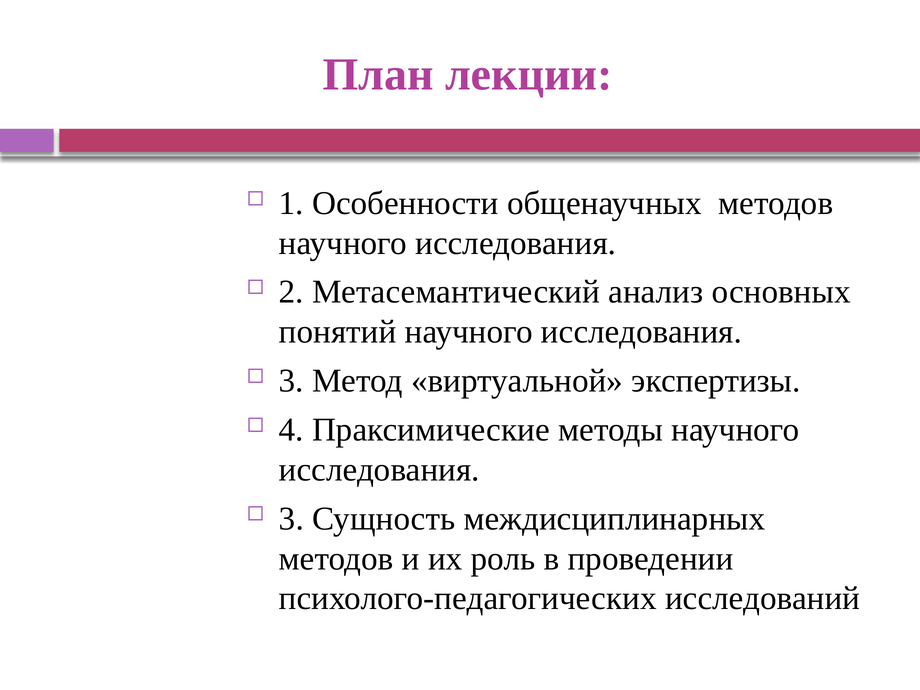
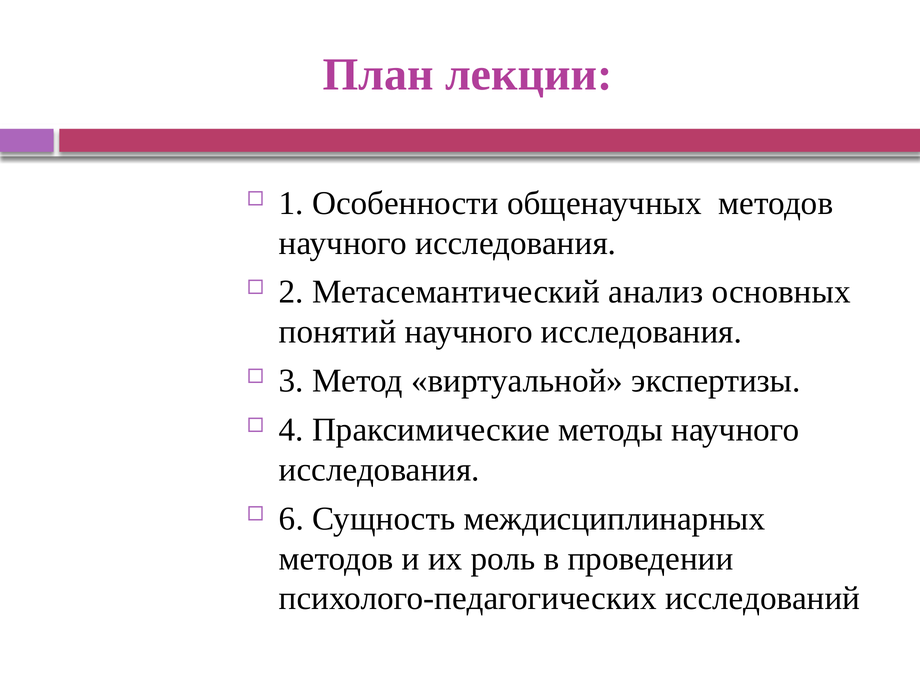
3 at (291, 519): 3 -> 6
